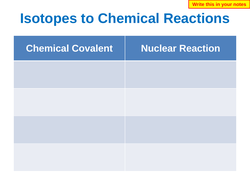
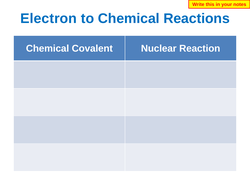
Isotopes: Isotopes -> Electron
